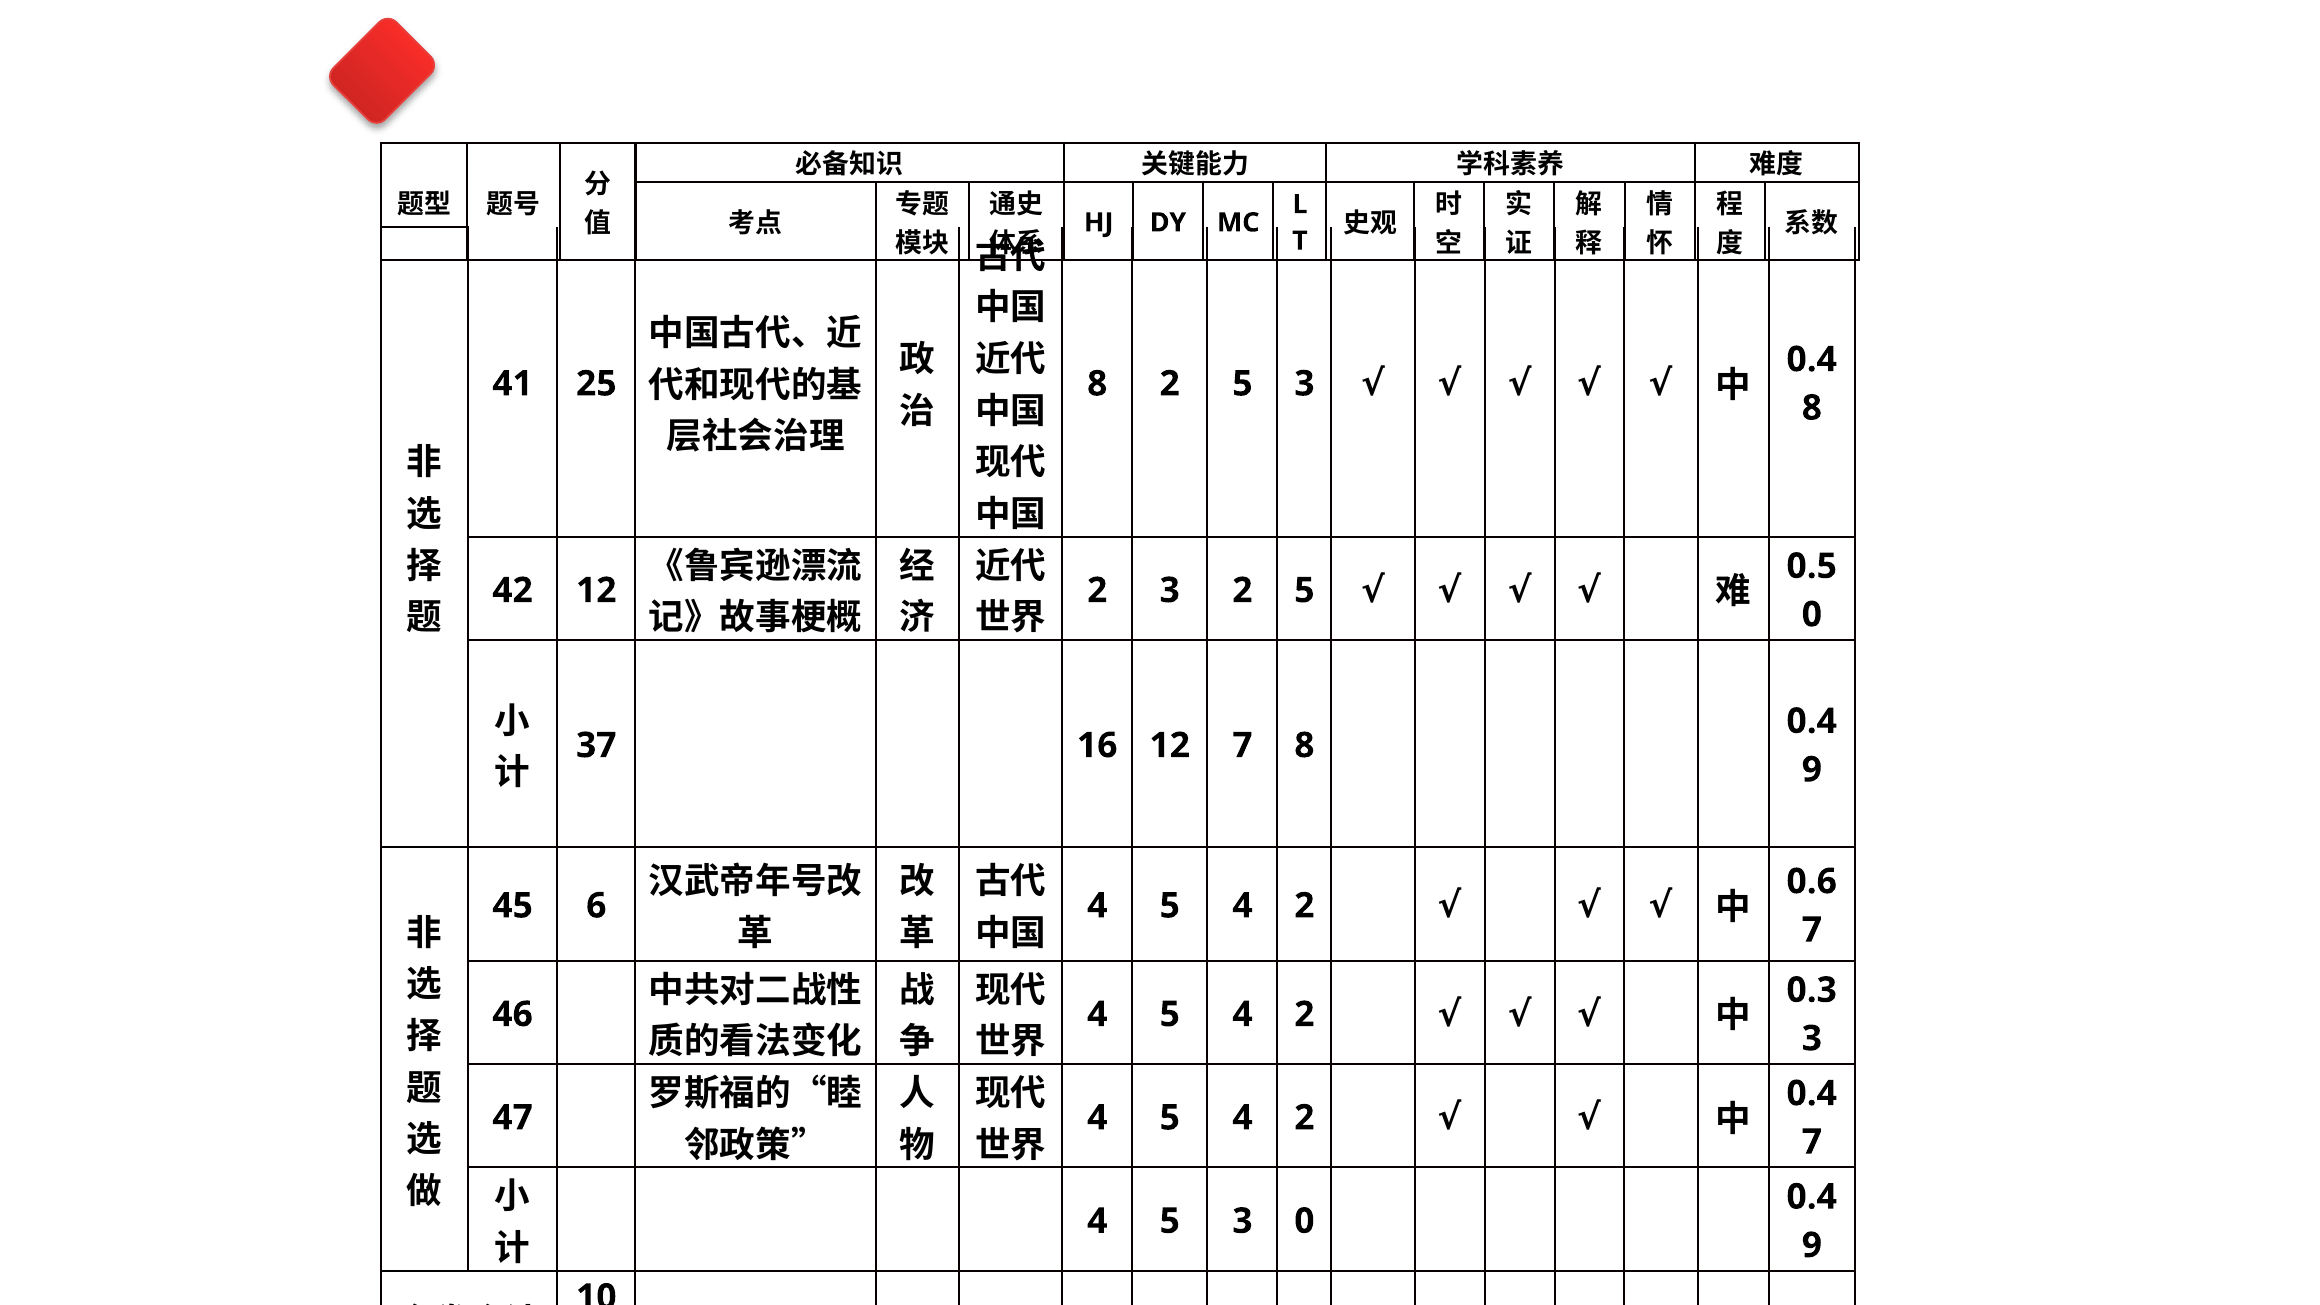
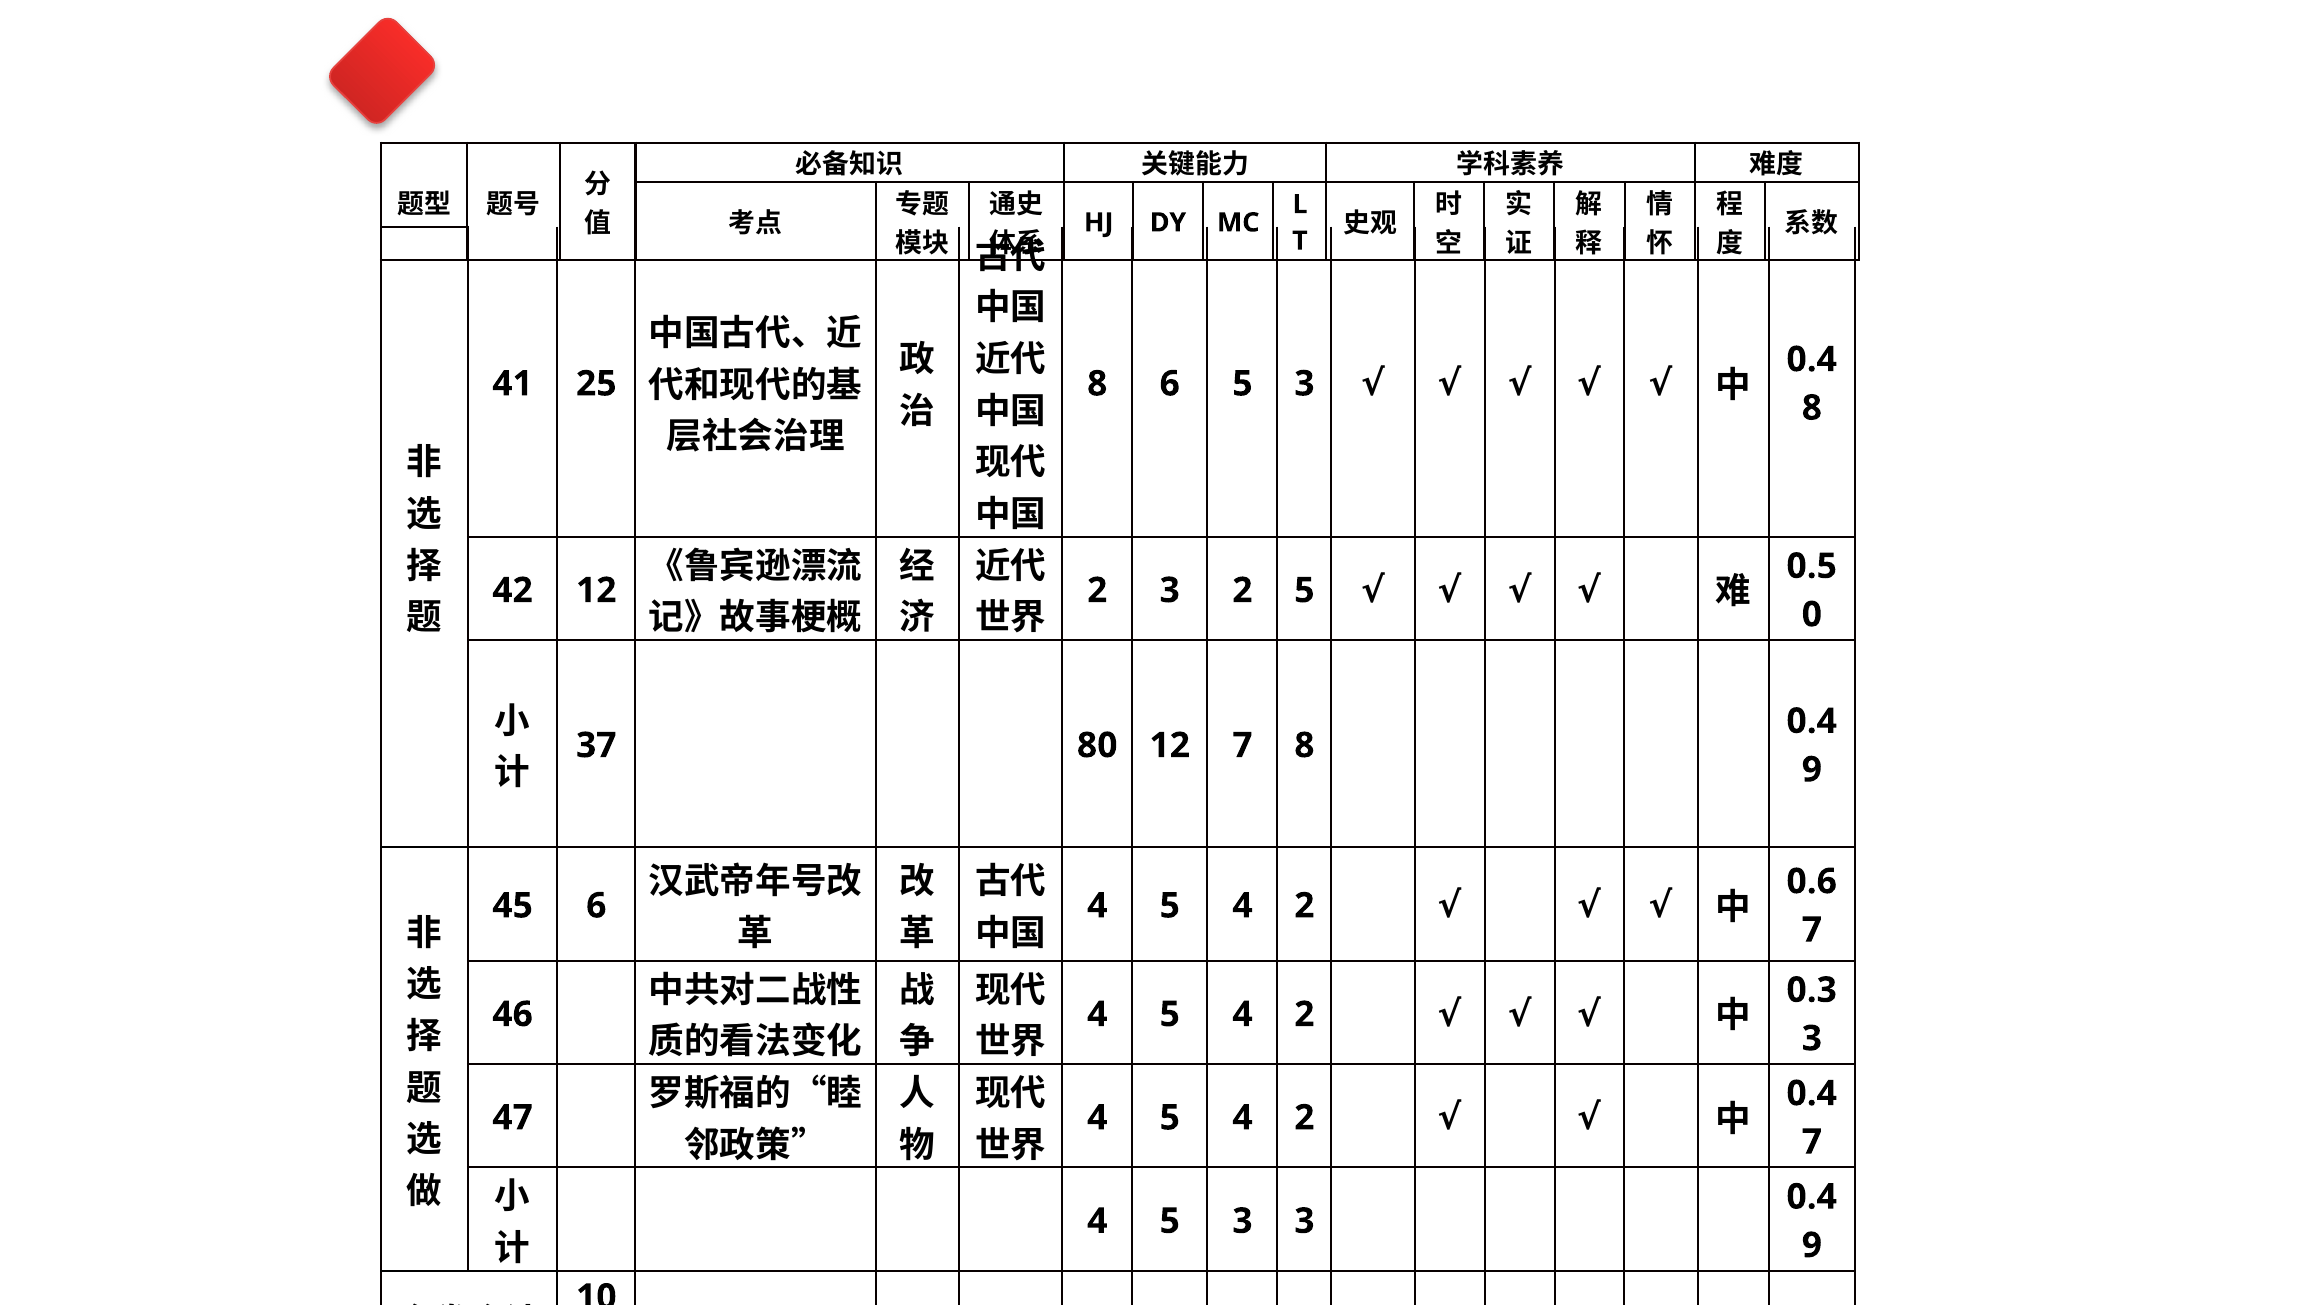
8 2: 2 -> 6
16: 16 -> 80
3 0: 0 -> 3
